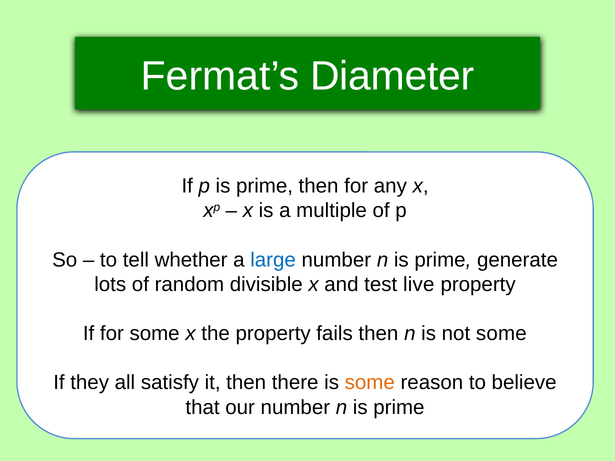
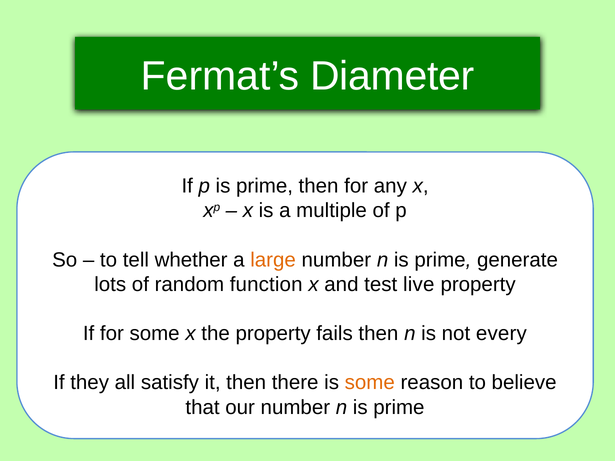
large colour: blue -> orange
divisible: divisible -> function
not some: some -> every
